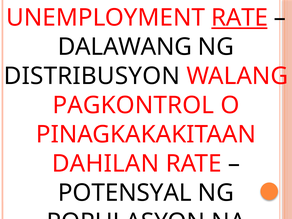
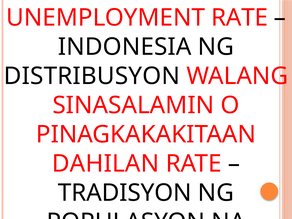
RATE at (240, 18) underline: present -> none
DALAWANG: DALAWANG -> INDONESIA
PAGKONTROL: PAGKONTROL -> SINASALAMIN
POTENSYAL: POTENSYAL -> TRADISYON
